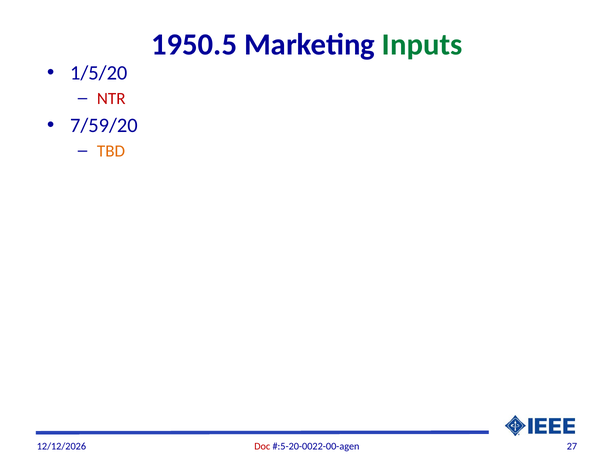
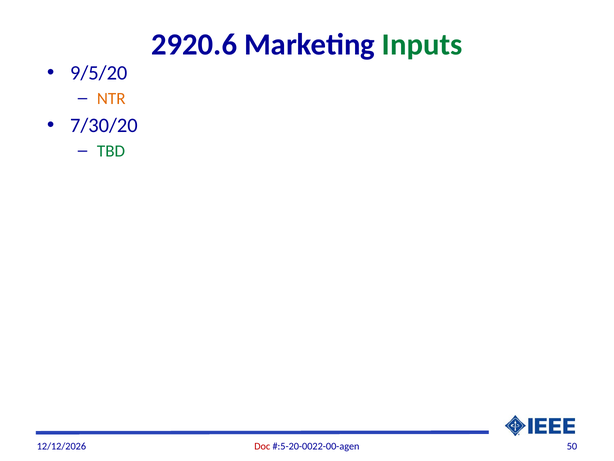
1950.5: 1950.5 -> 2920.6
1/5/20: 1/5/20 -> 9/5/20
NTR colour: red -> orange
7/59/20: 7/59/20 -> 7/30/20
TBD colour: orange -> green
27: 27 -> 50
